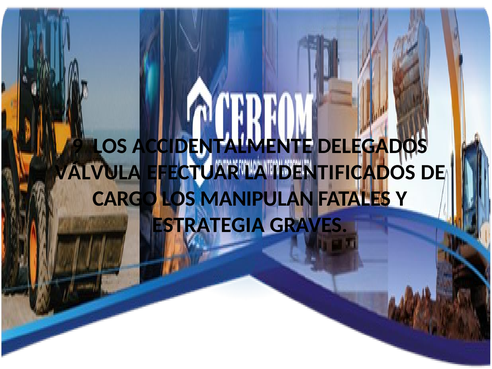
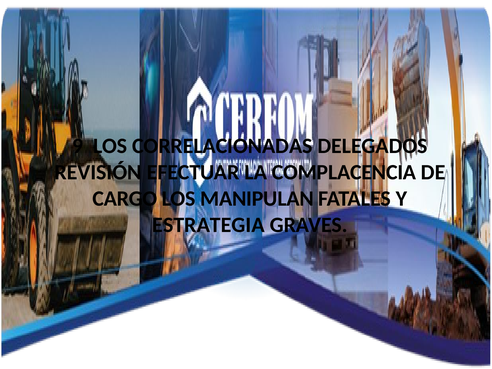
ACCIDENTALMENTE: ACCIDENTALMENTE -> CORRELACIONADAS
VÁLVULA: VÁLVULA -> REVISIÓN
IDENTIFICADOS: IDENTIFICADOS -> COMPLACENCIA
